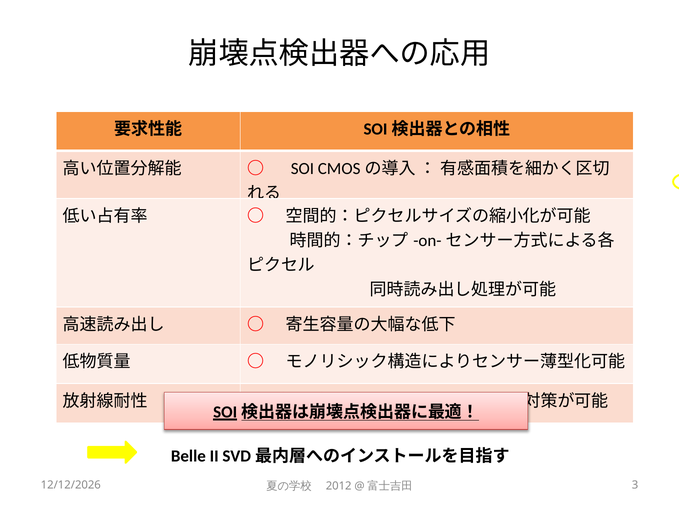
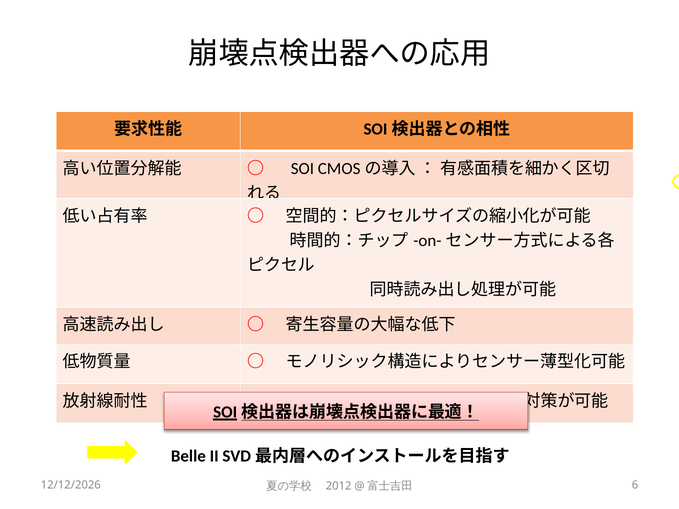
3: 3 -> 6
